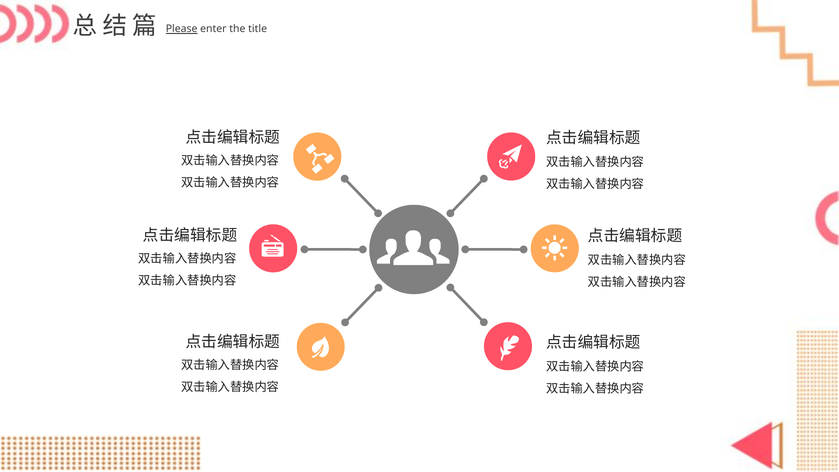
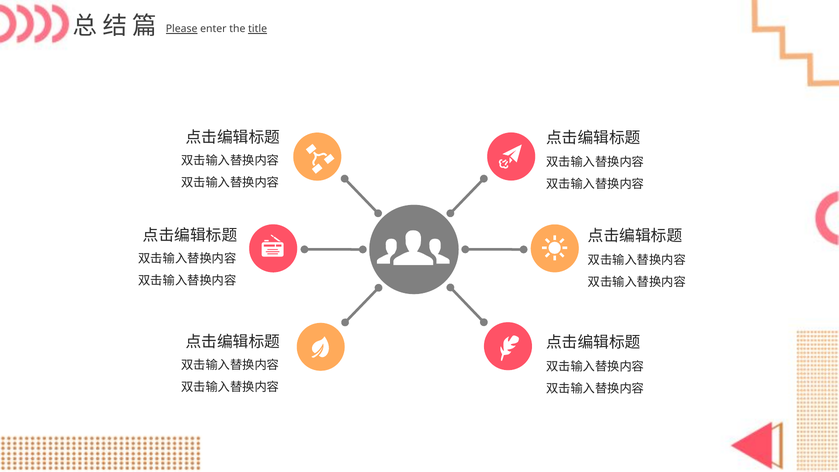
title underline: none -> present
